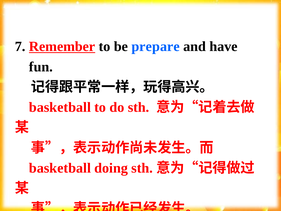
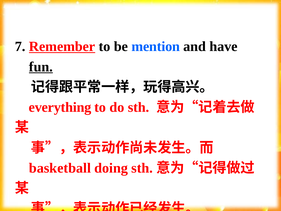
prepare: prepare -> mention
fun underline: none -> present
basketball at (60, 107): basketball -> everything
